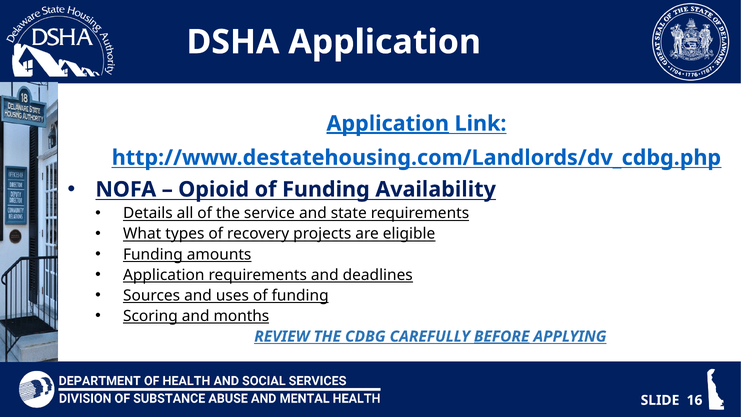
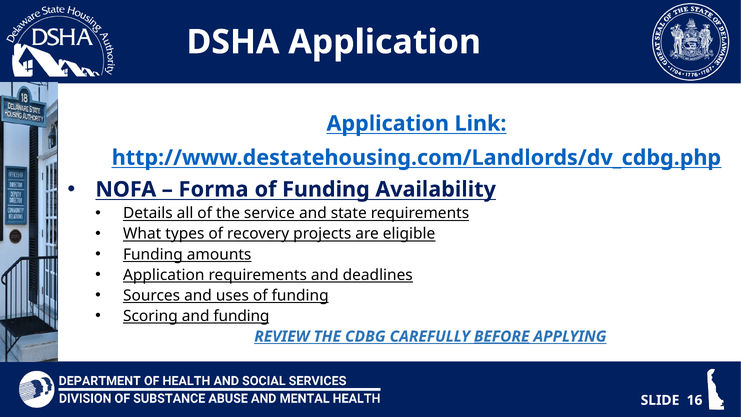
Application at (388, 124) underline: present -> none
Opioid: Opioid -> Forma
and months: months -> funding
